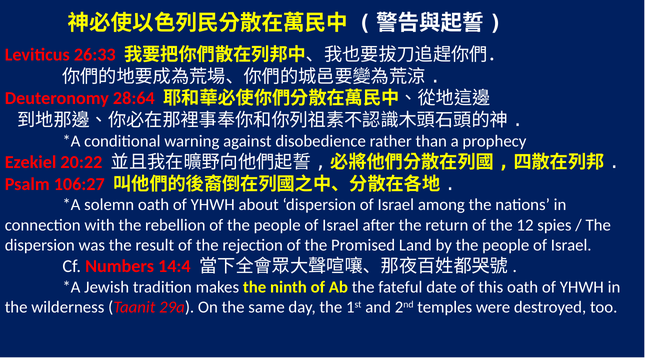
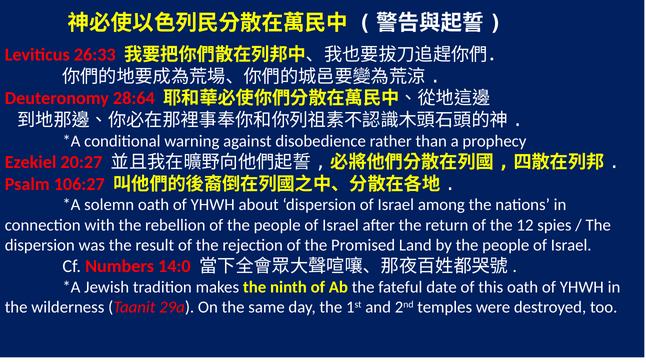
20:22: 20:22 -> 20:27
14:4: 14:4 -> 14:0
